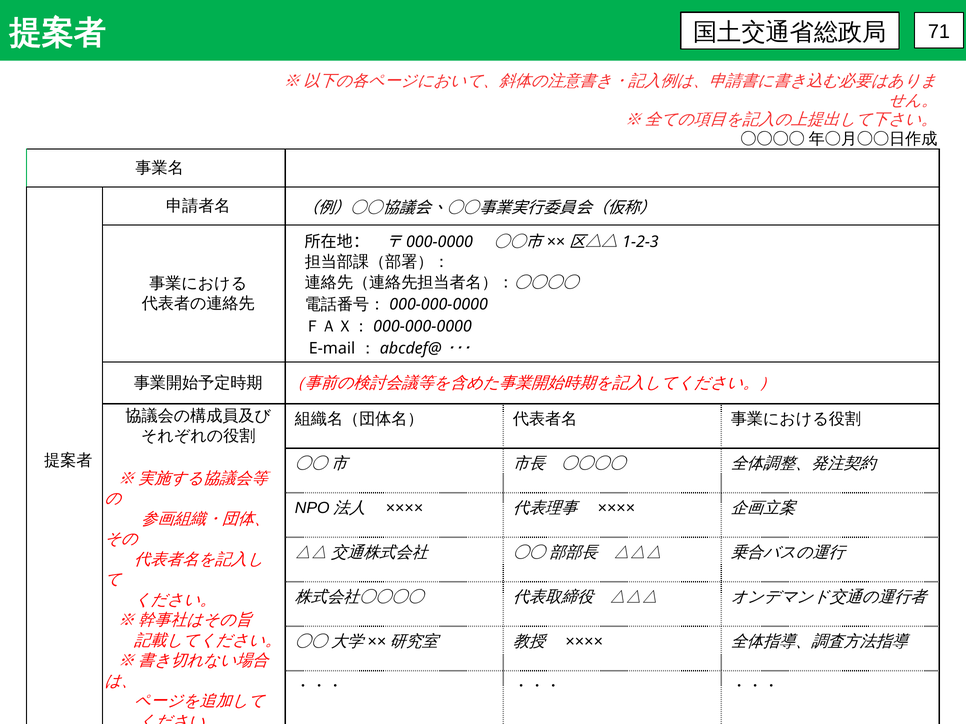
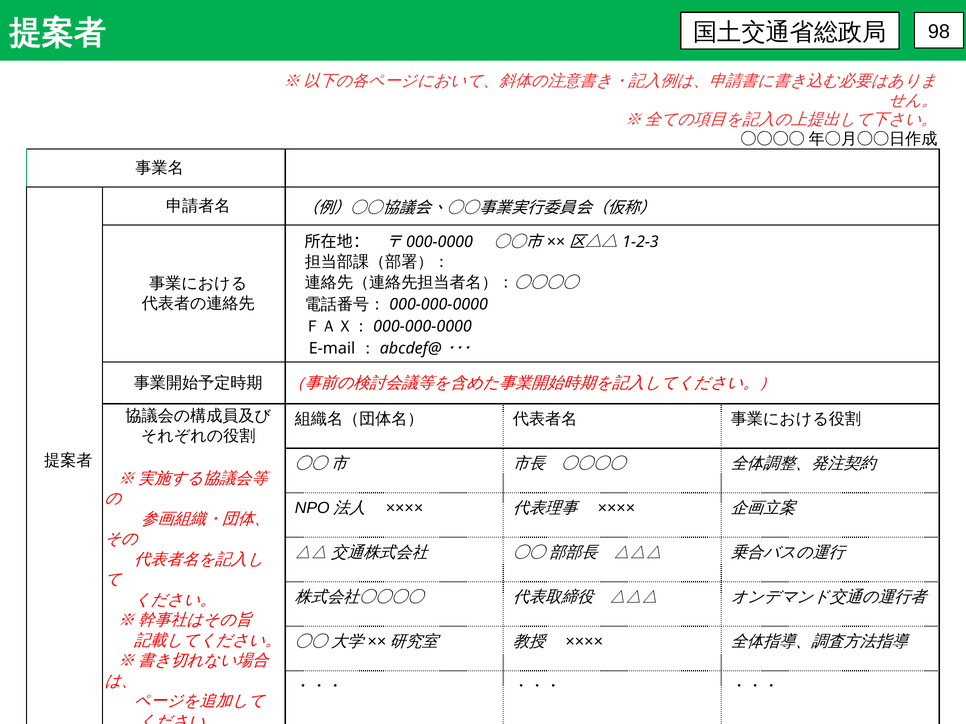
71: 71 -> 98
